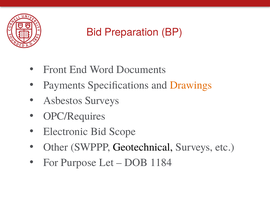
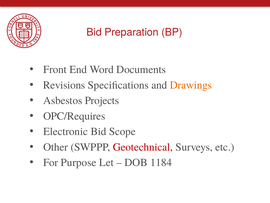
Payments: Payments -> Revisions
Asbestos Surveys: Surveys -> Projects
Geotechnical colour: black -> red
